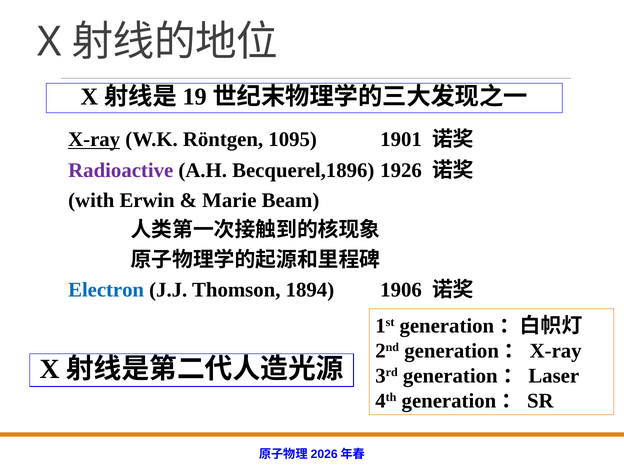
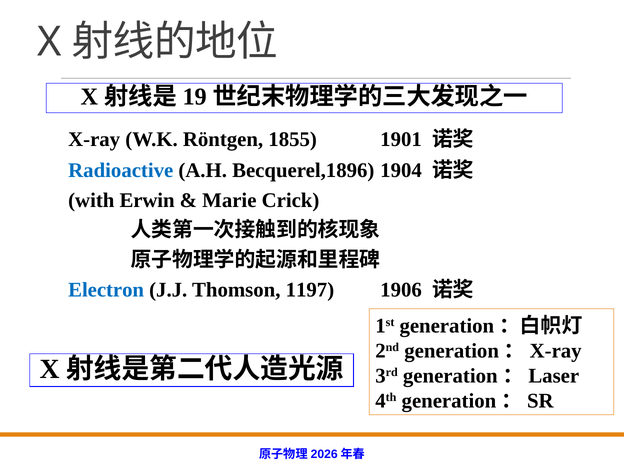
X-ray underline: present -> none
1095: 1095 -> 1855
Radioactive colour: purple -> blue
1926: 1926 -> 1904
Beam: Beam -> Crick
1894: 1894 -> 1197
